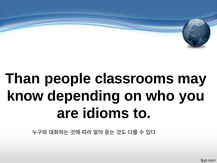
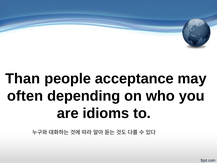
classrooms: classrooms -> acceptance
know: know -> often
